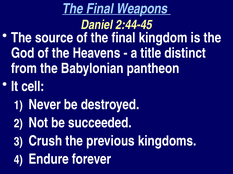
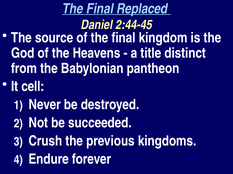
Weapons: Weapons -> Replaced
